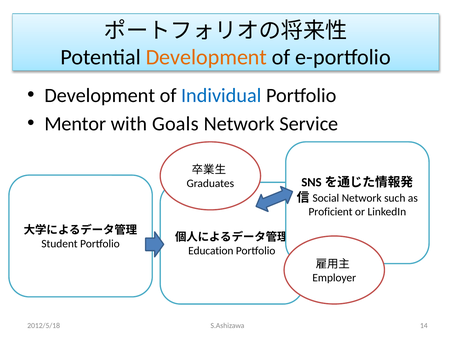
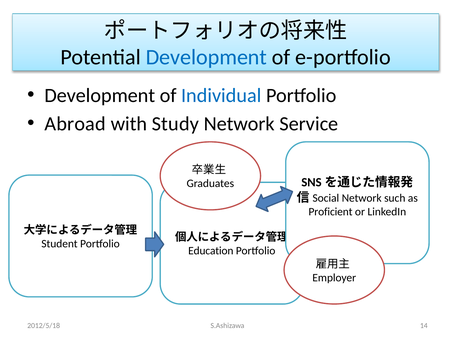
Development at (206, 57) colour: orange -> blue
Mentor: Mentor -> Abroad
Goals: Goals -> Study
